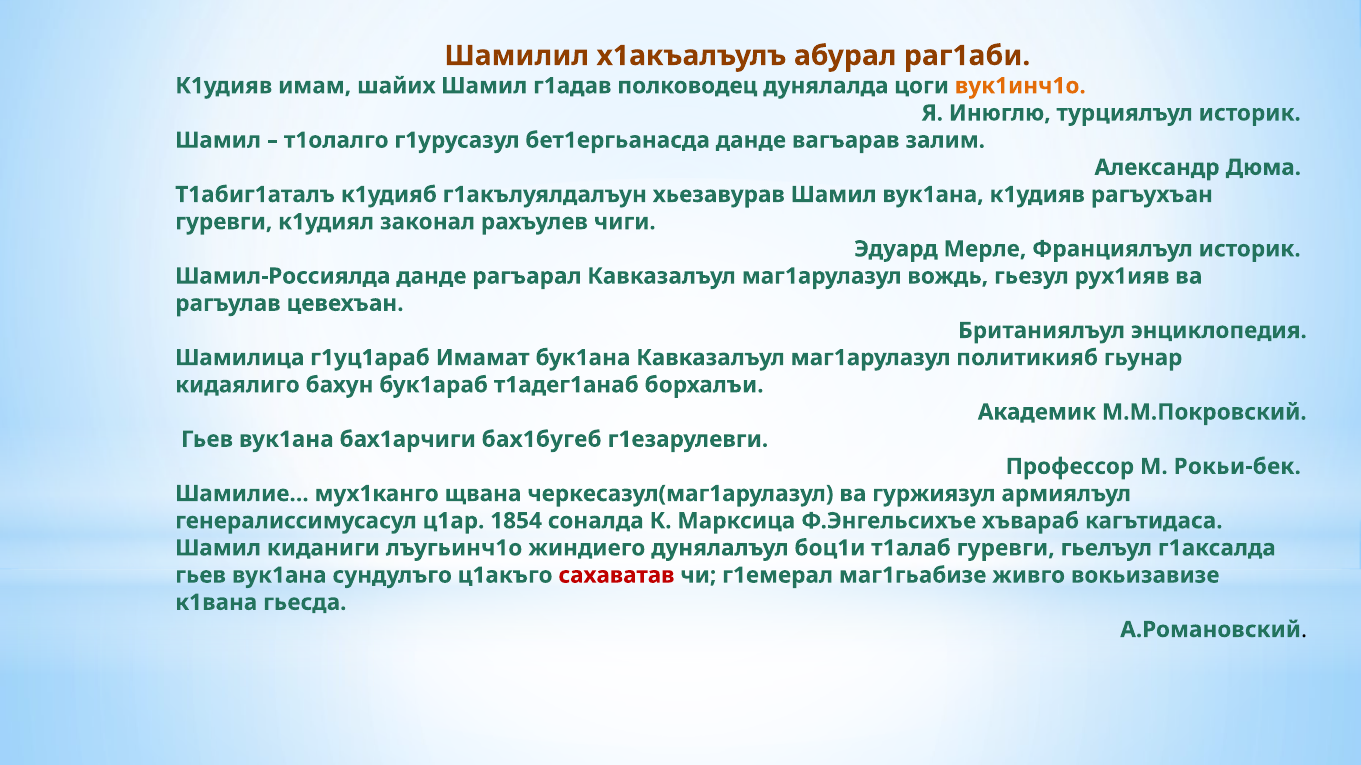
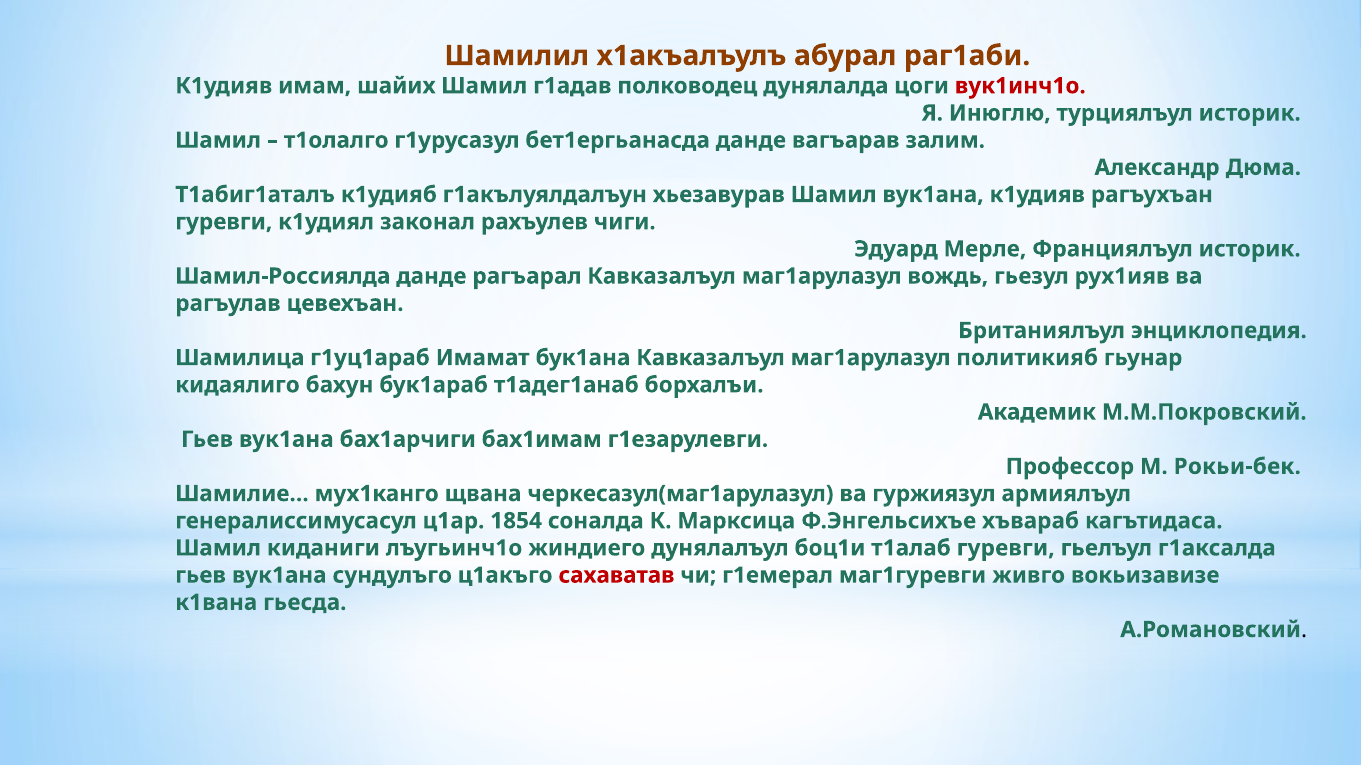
вук1инч1о colour: orange -> red
бах1бугеб: бах1бугеб -> бах1имам
маг1гьабизе: маг1гьабизе -> маг1гуревги
